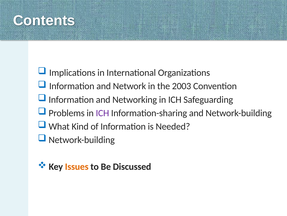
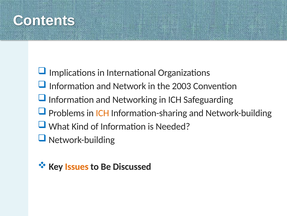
ICH at (102, 113) colour: purple -> orange
